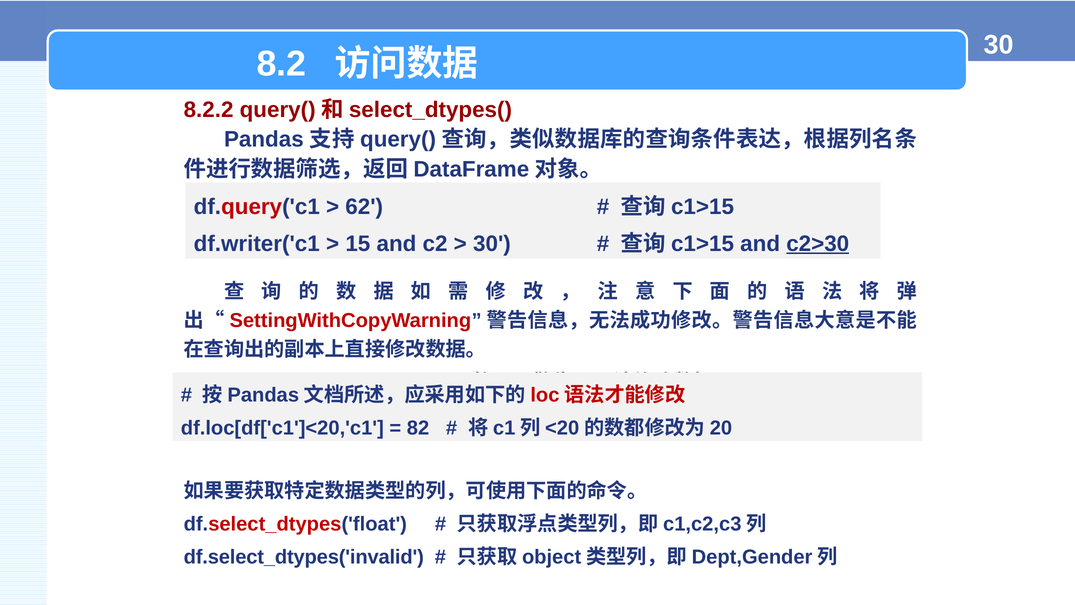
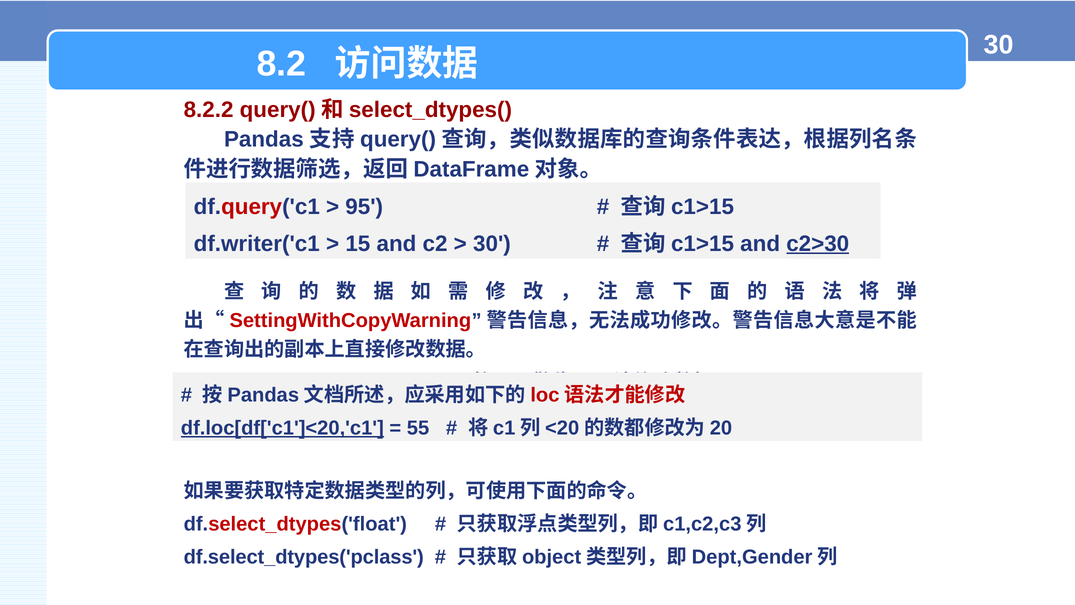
62: 62 -> 95
df.loc[df['c1']<20,'c1 underline: none -> present
82: 82 -> 55
df.select_dtypes('invalid: df.select_dtypes('invalid -> df.select_dtypes('pclass
